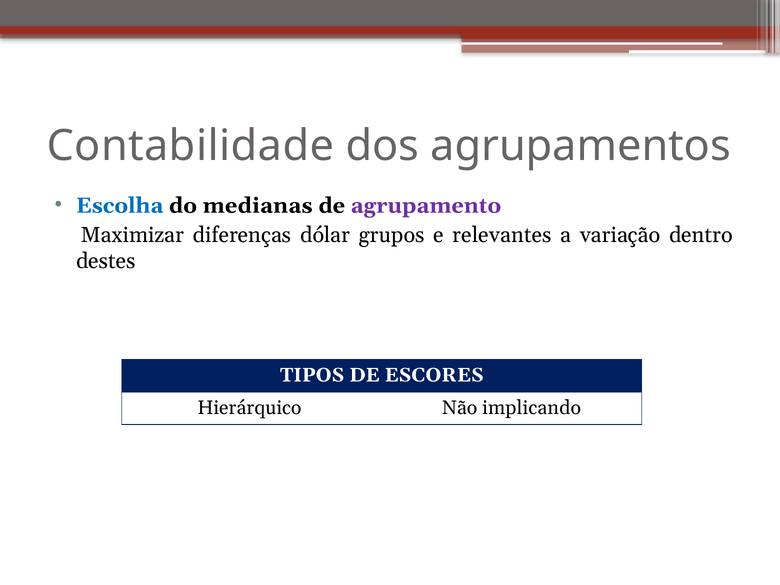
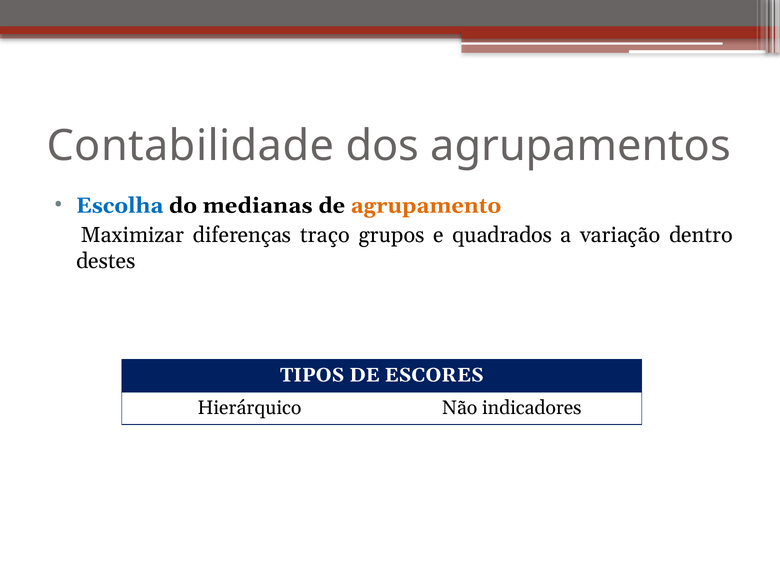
agrupamento colour: purple -> orange
dólar: dólar -> traço
relevantes: relevantes -> quadrados
implicando: implicando -> indicadores
